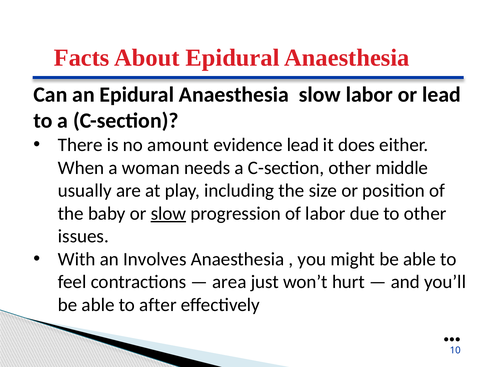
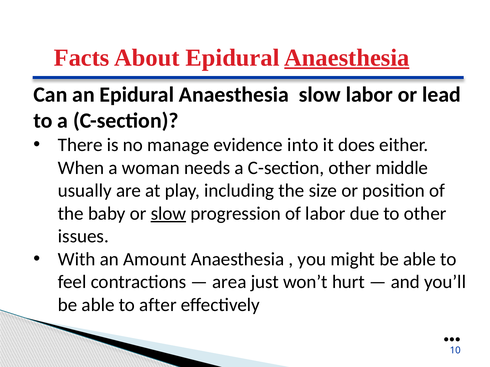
Anaesthesia at (347, 58) underline: none -> present
amount: amount -> manage
evidence lead: lead -> into
Involves: Involves -> Amount
